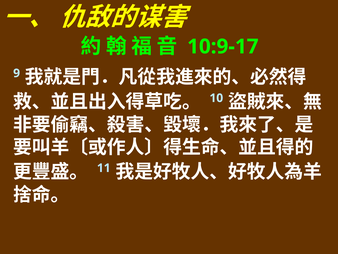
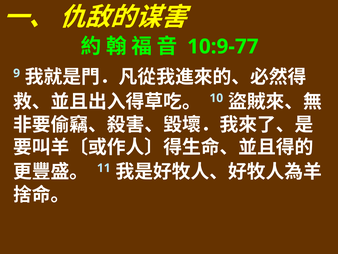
10:9-17: 10:9-17 -> 10:9-77
